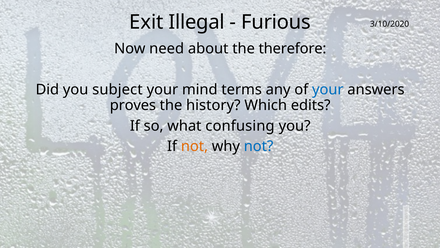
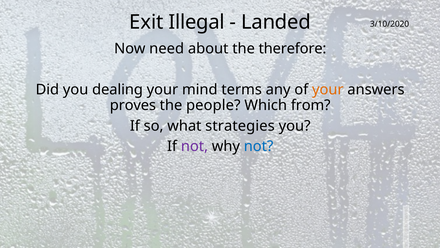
Furious: Furious -> Landed
subject: subject -> dealing
your at (328, 89) colour: blue -> orange
history: history -> people
edits: edits -> from
confusing: confusing -> strategies
not at (194, 146) colour: orange -> purple
